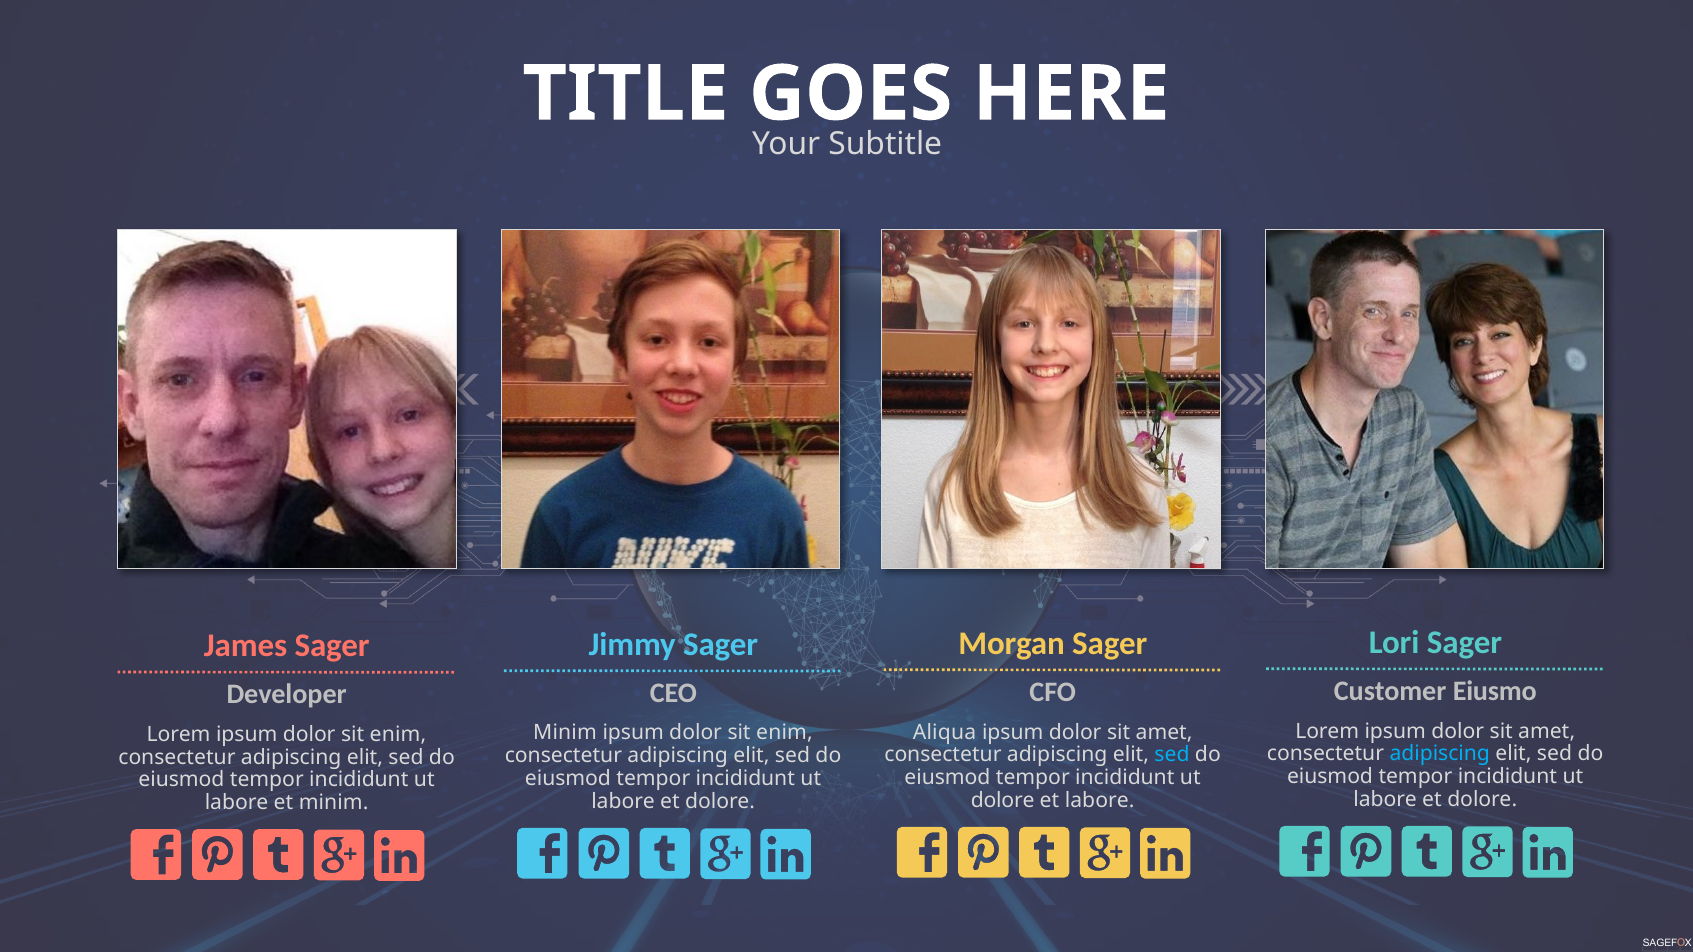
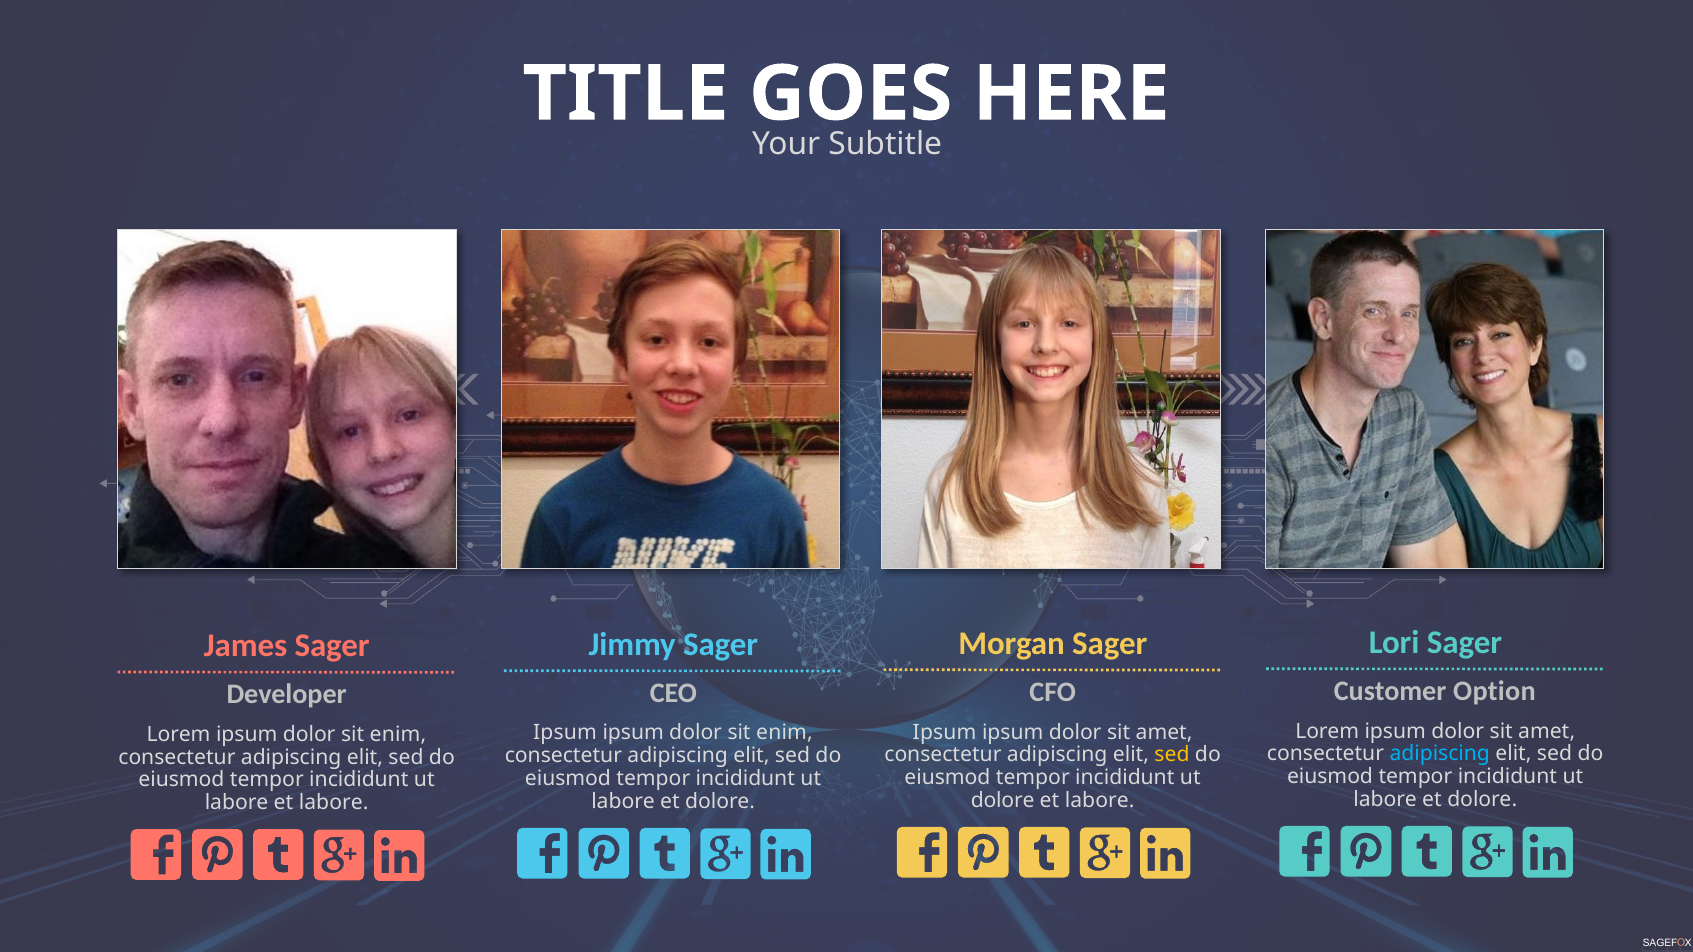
Eiusmo: Eiusmo -> Option
Aliqua at (944, 732): Aliqua -> Ipsum
Minim at (565, 733): Minim -> Ipsum
sed at (1172, 755) colour: light blue -> yellow
labore et minim: minim -> labore
